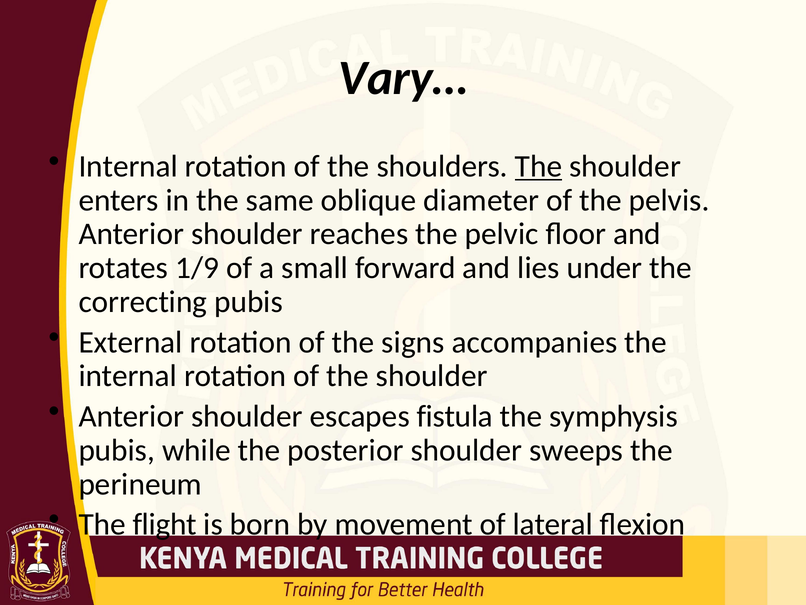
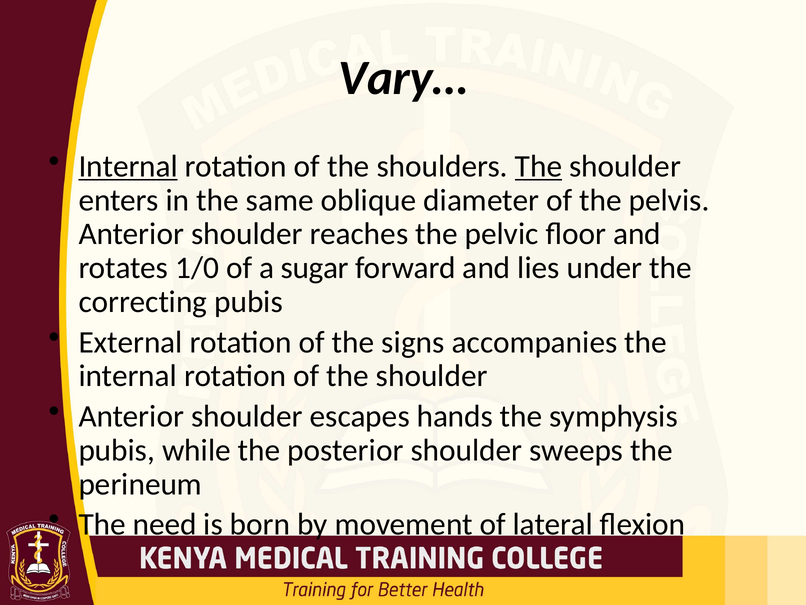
Internal at (128, 166) underline: none -> present
1/9: 1/9 -> 1/0
small: small -> sugar
fistula: fistula -> hands
flight: flight -> need
